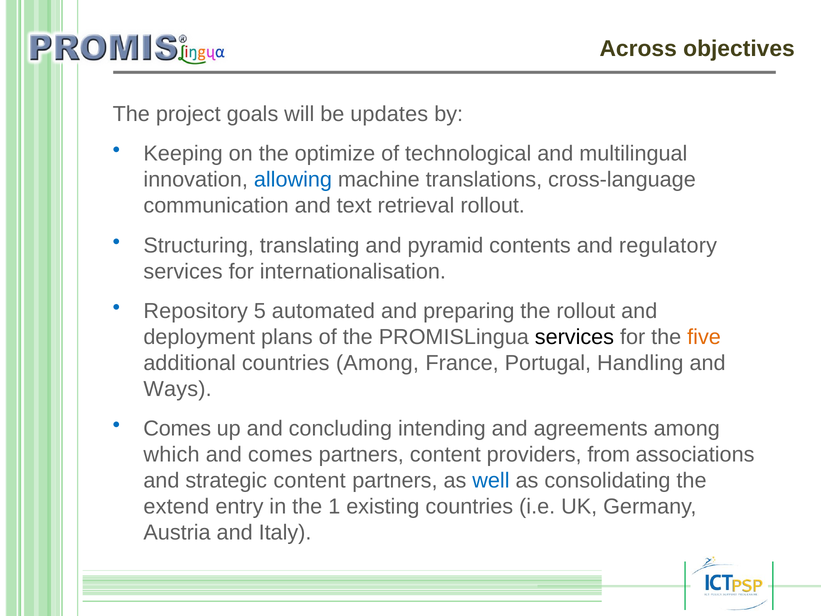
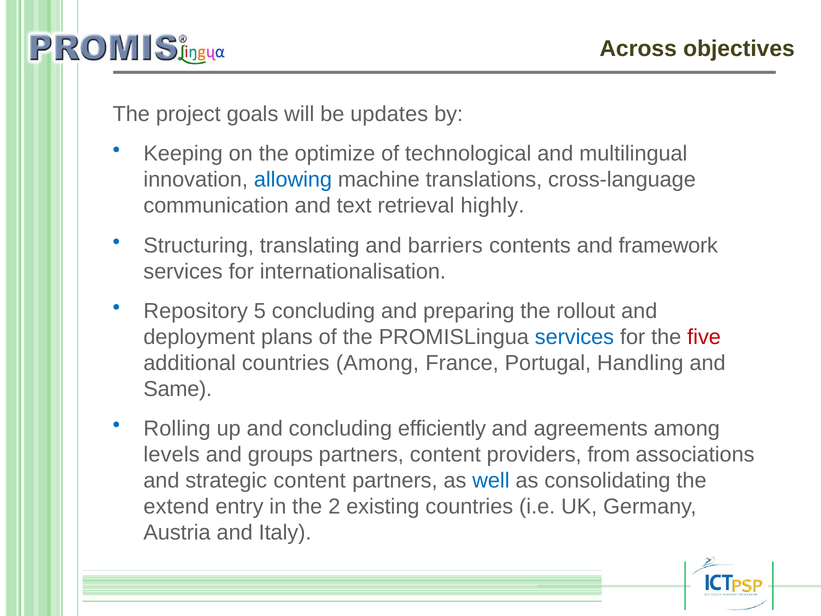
retrieval rollout: rollout -> highly
pyramid: pyramid -> barriers
regulatory: regulatory -> framework
5 automated: automated -> concluding
services at (574, 337) colour: black -> blue
five colour: orange -> red
Ways: Ways -> Same
Comes at (177, 429): Comes -> Rolling
intending: intending -> efficiently
which: which -> levels
and comes: comes -> groups
1: 1 -> 2
